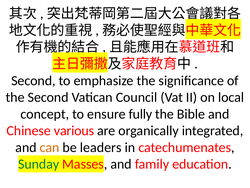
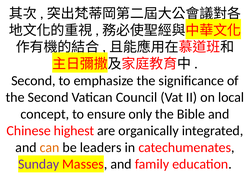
fully: fully -> only
various: various -> highest
Sunday colour: green -> purple
